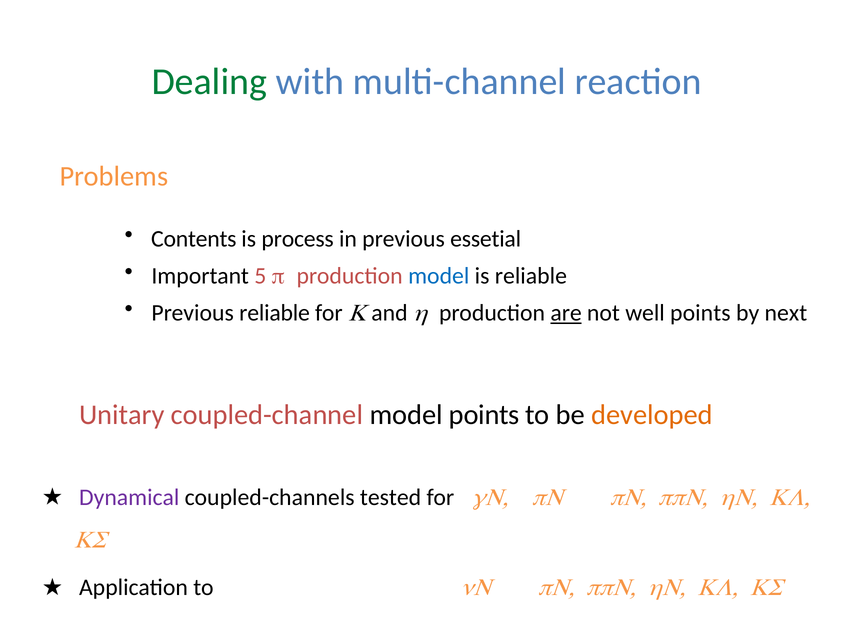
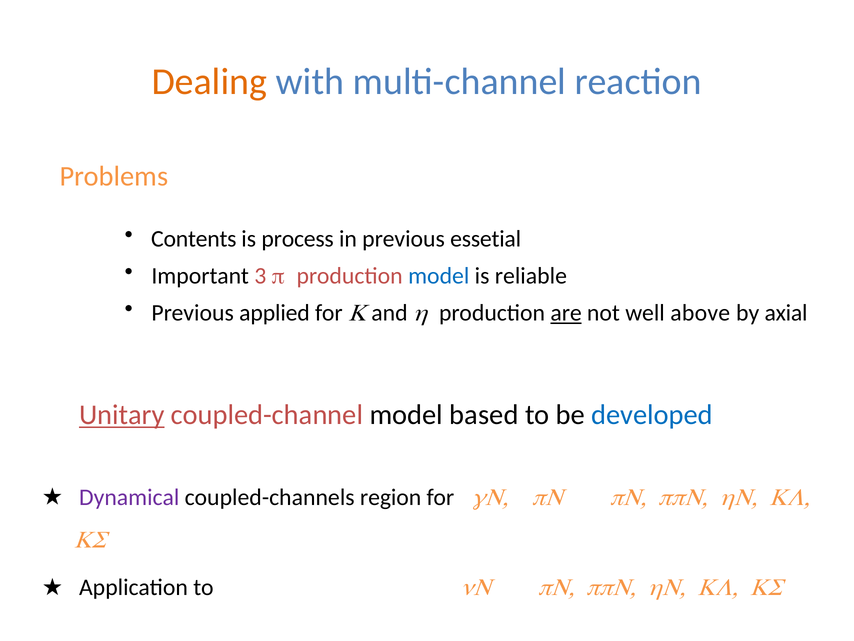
Dealing colour: green -> orange
5: 5 -> 3
Previous reliable: reliable -> applied
well points: points -> above
next: next -> axial
Unitary underline: none -> present
model points: points -> based
developed colour: orange -> blue
tested: tested -> region
